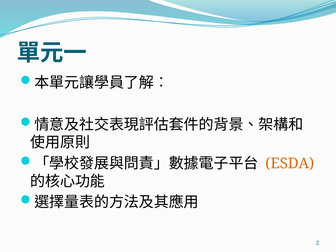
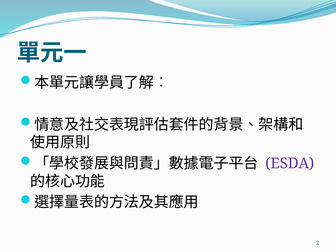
ESDA colour: orange -> purple
